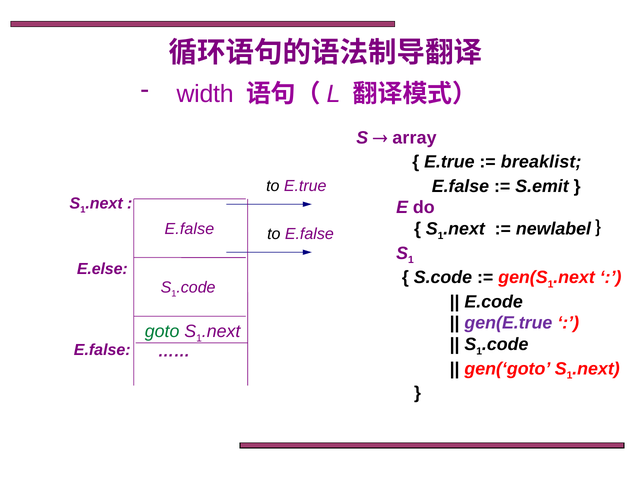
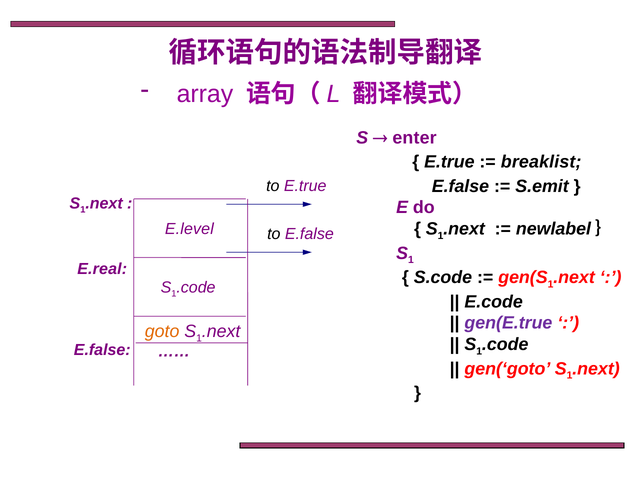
width: width -> array
array: array -> enter
E.false at (189, 229): E.false -> E.level
E.else: E.else -> E.real
goto colour: green -> orange
